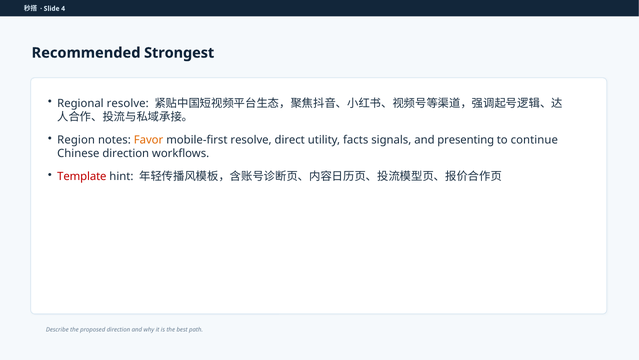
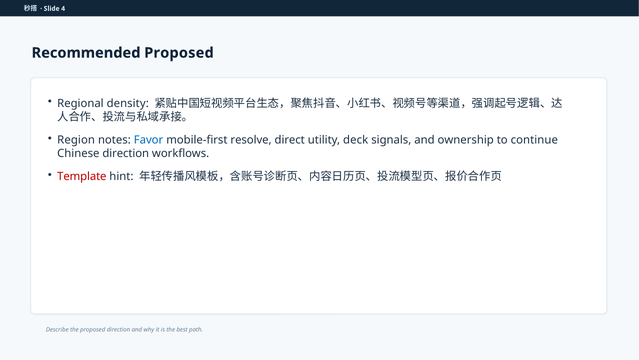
Recommended Strongest: Strongest -> Proposed
Regional resolve: resolve -> density
Favor colour: orange -> blue
facts: facts -> deck
presenting: presenting -> ownership
